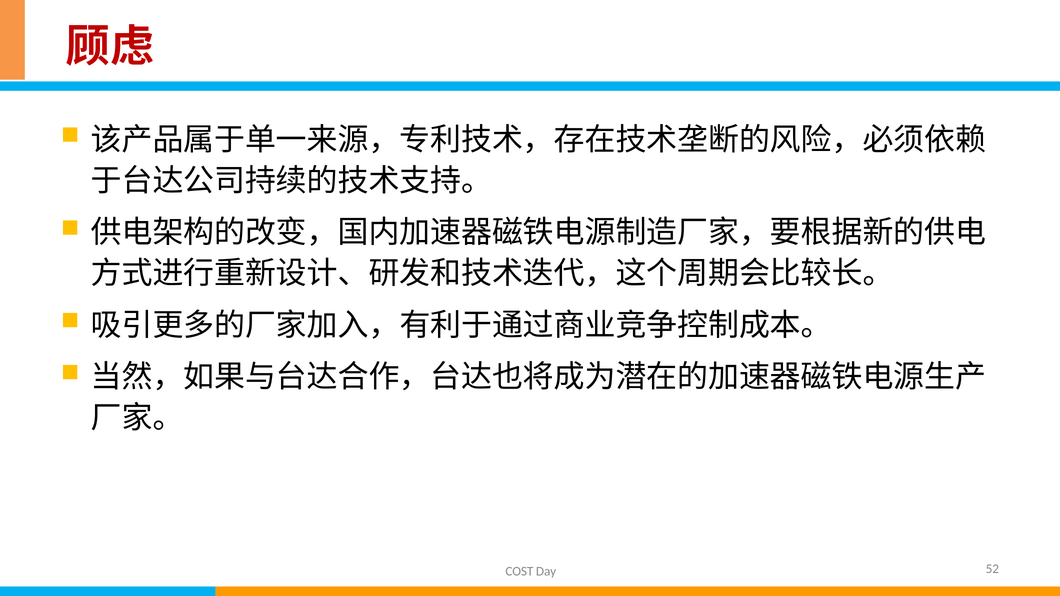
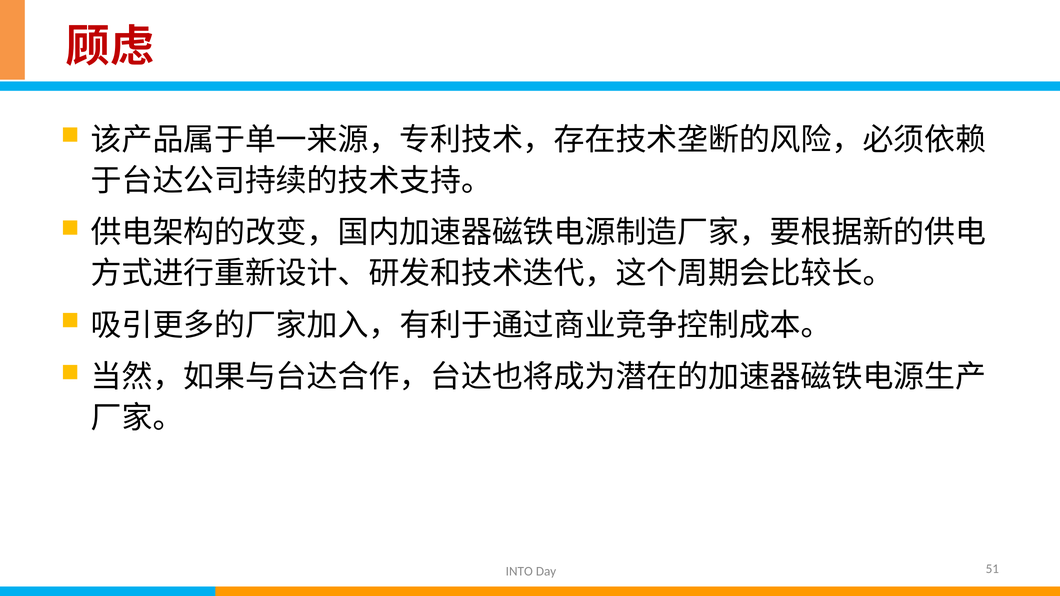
COST: COST -> INTO
52: 52 -> 51
